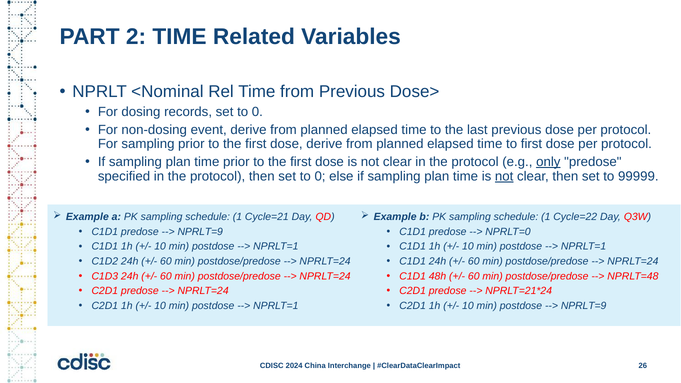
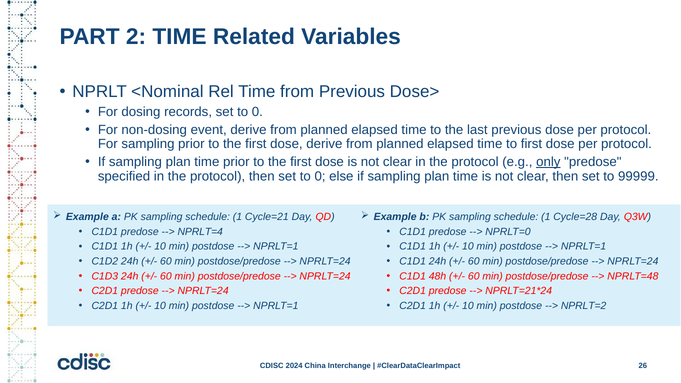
not at (504, 176) underline: present -> none
Cycle=22: Cycle=22 -> Cycle=28
NPRLT=9 at (200, 232): NPRLT=9 -> NPRLT=4
NPRLT=9 at (584, 306): NPRLT=9 -> NPRLT=2
